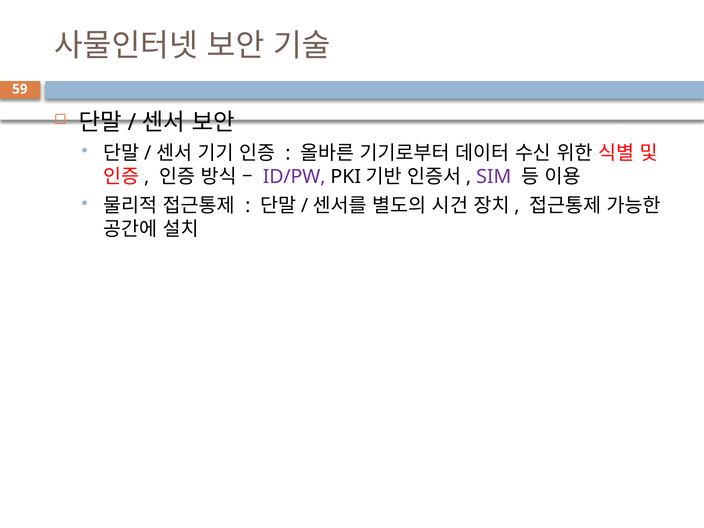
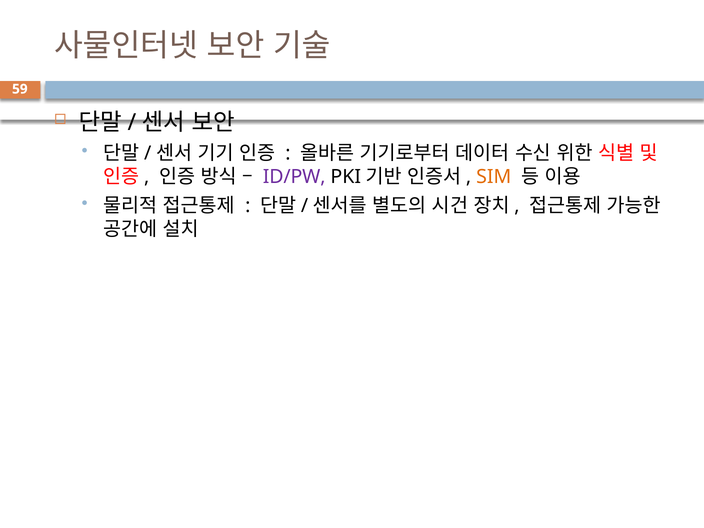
SIM colour: purple -> orange
